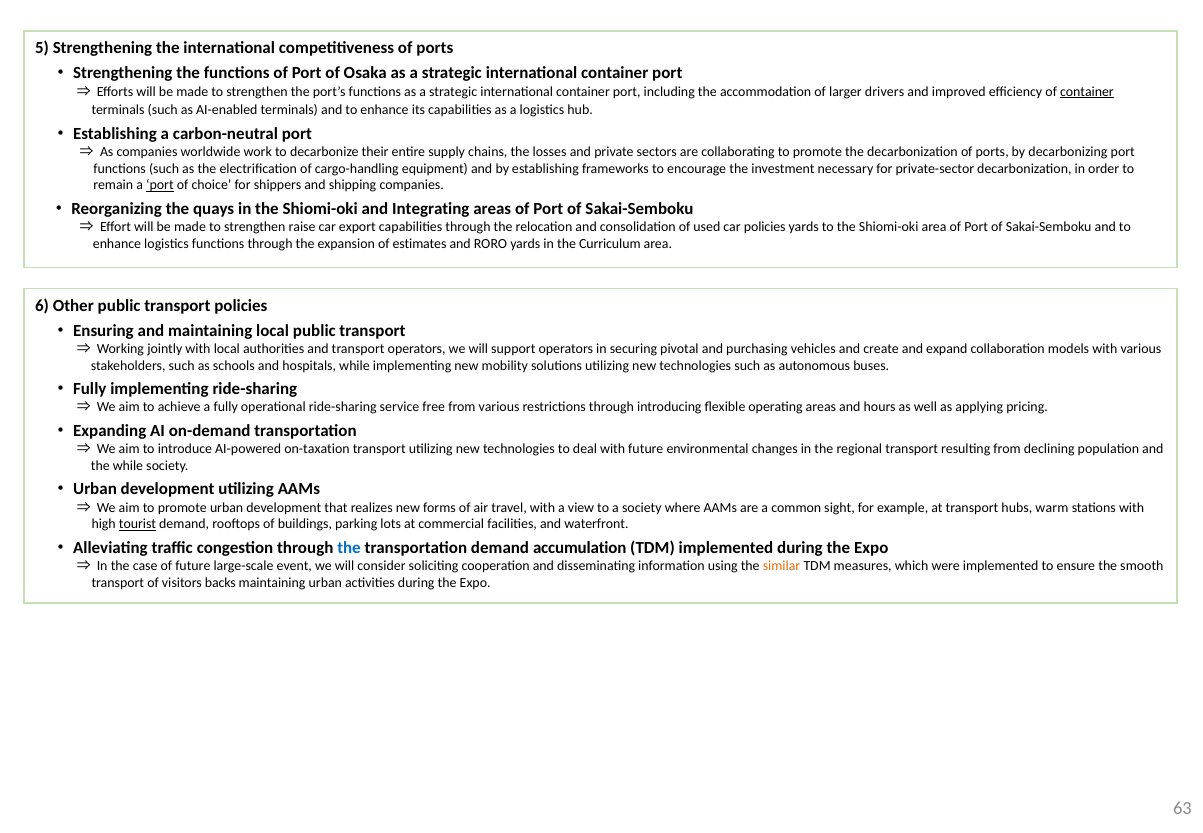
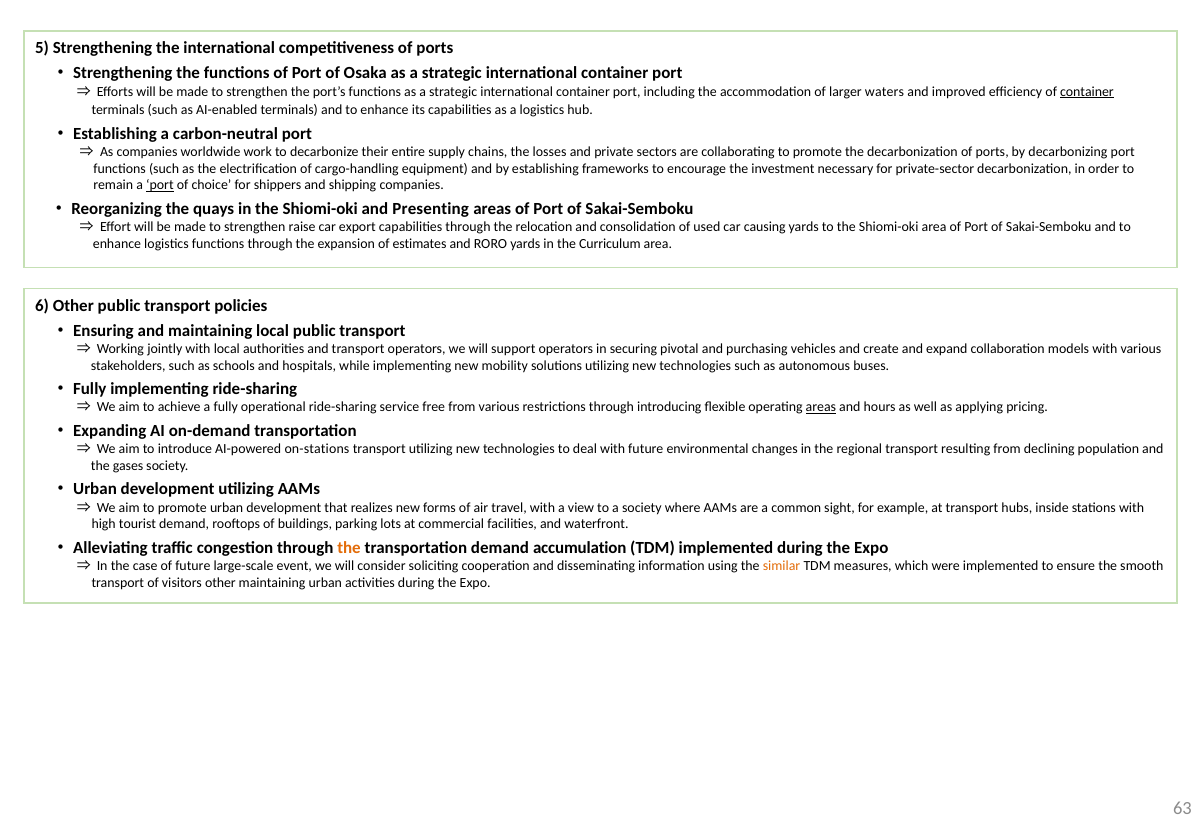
drivers: drivers -> waters
Integrating: Integrating -> Presenting
car policies: policies -> causing
areas at (821, 407) underline: none -> present
on-taxation: on-taxation -> on-stations
the while: while -> gases
warm: warm -> inside
tourist underline: present -> none
the at (349, 547) colour: blue -> orange
visitors backs: backs -> other
